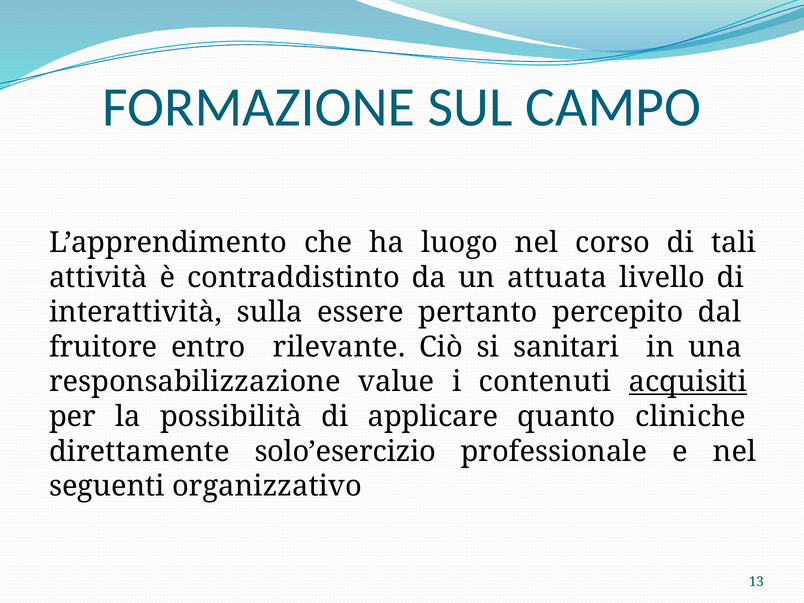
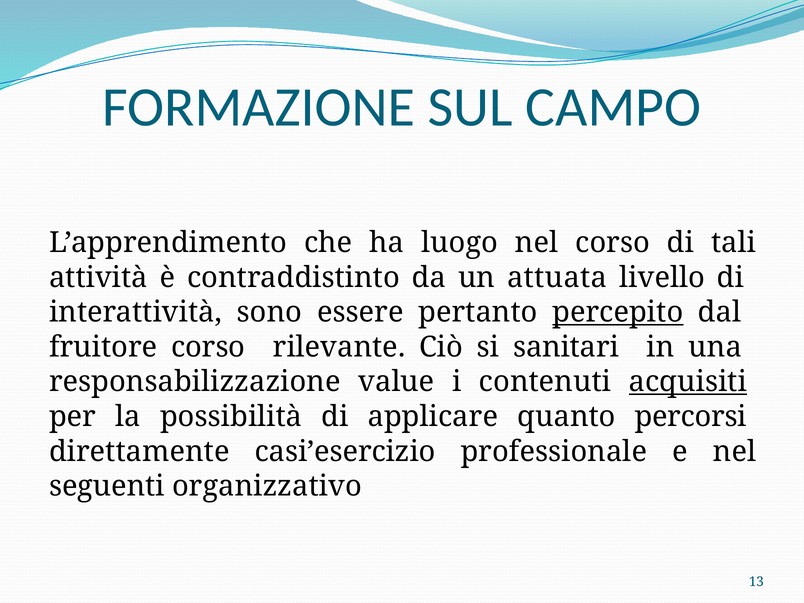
sulla: sulla -> sono
percepito underline: none -> present
fruitore entro: entro -> corso
cliniche: cliniche -> percorsi
solo’esercizio: solo’esercizio -> casi’esercizio
